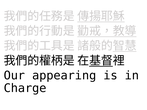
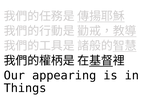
Charge: Charge -> Things
